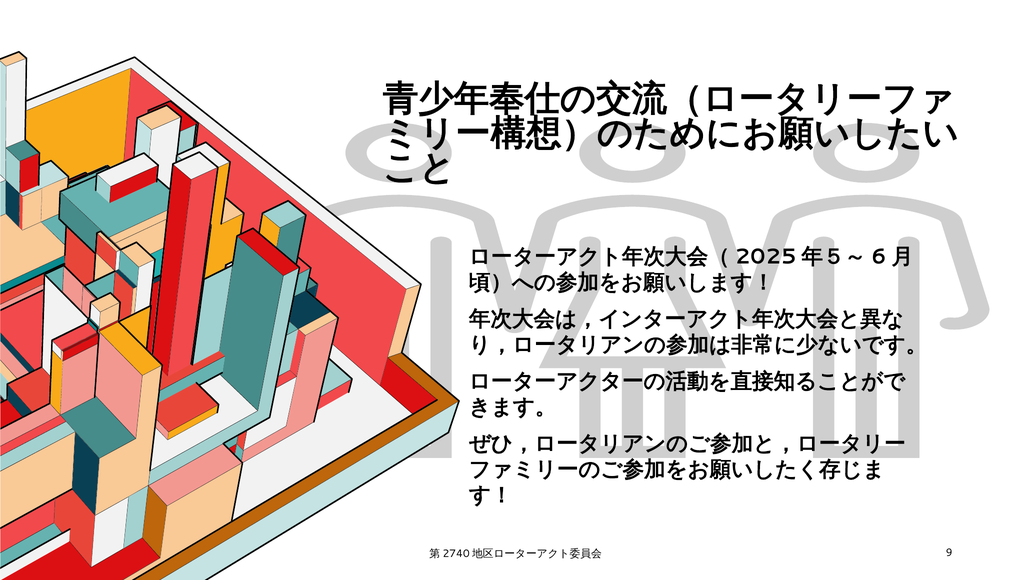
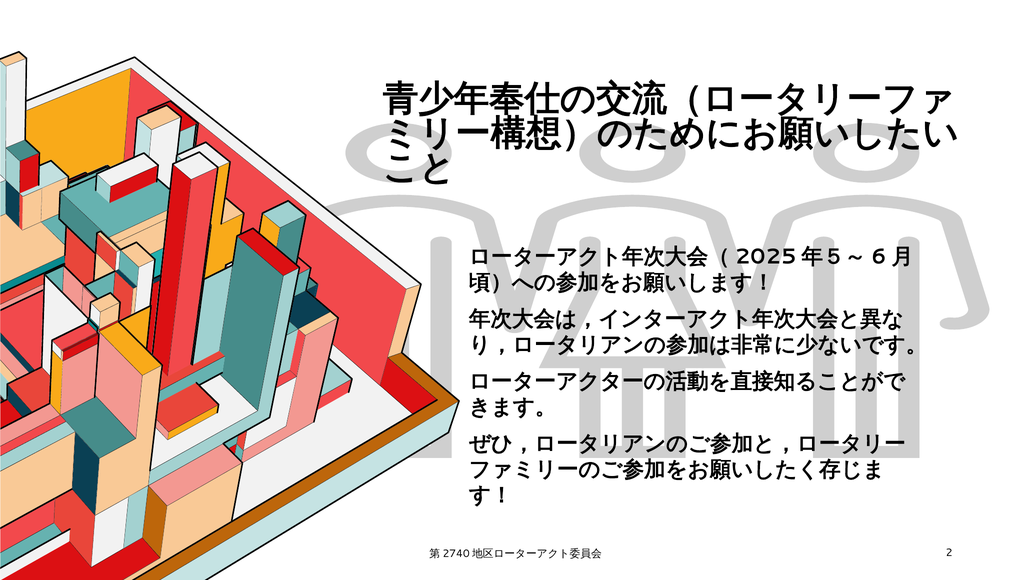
9: 9 -> 2
